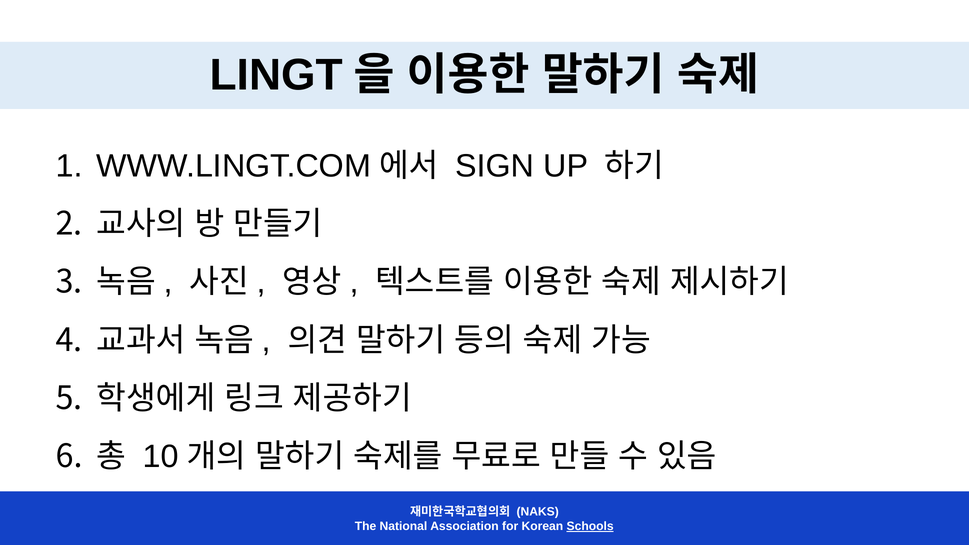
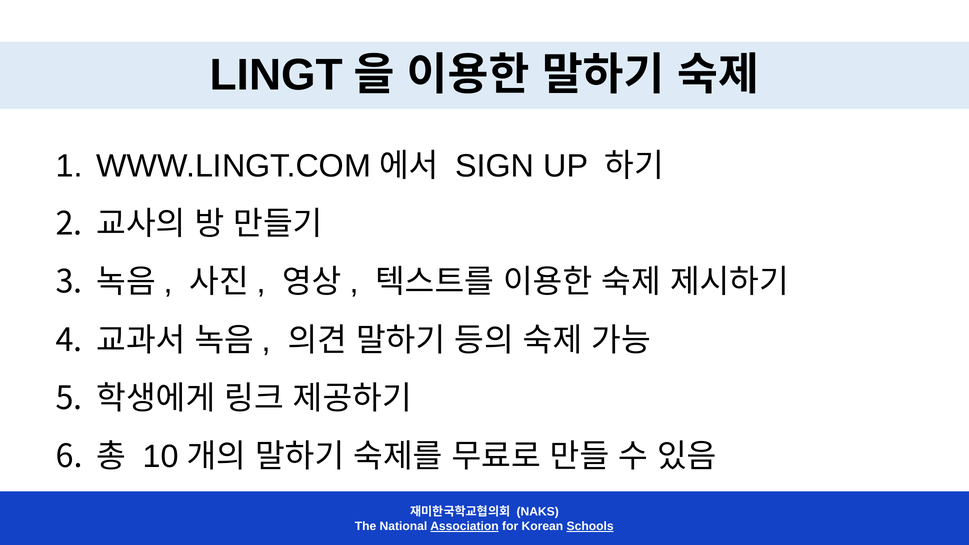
Association underline: none -> present
